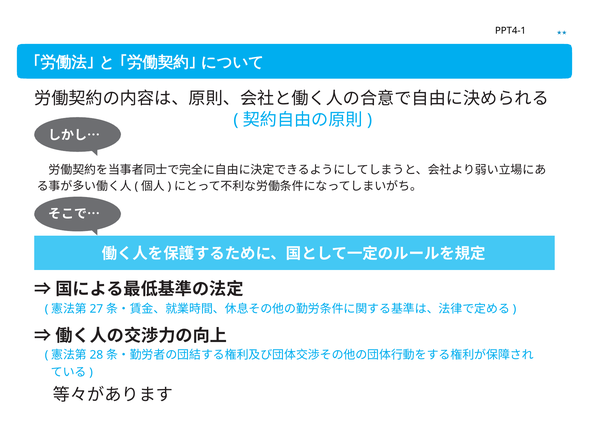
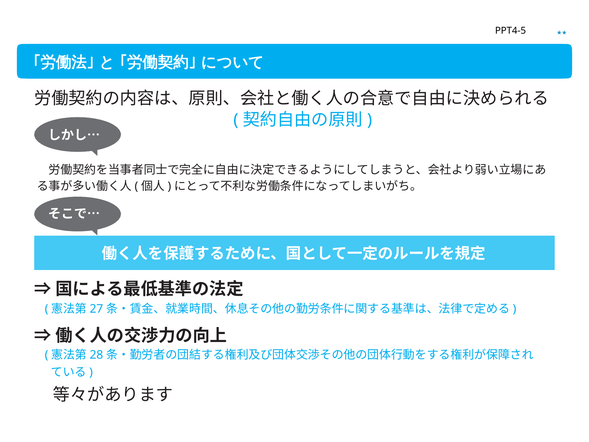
PPT4-1: PPT4-1 -> PPT4-5
